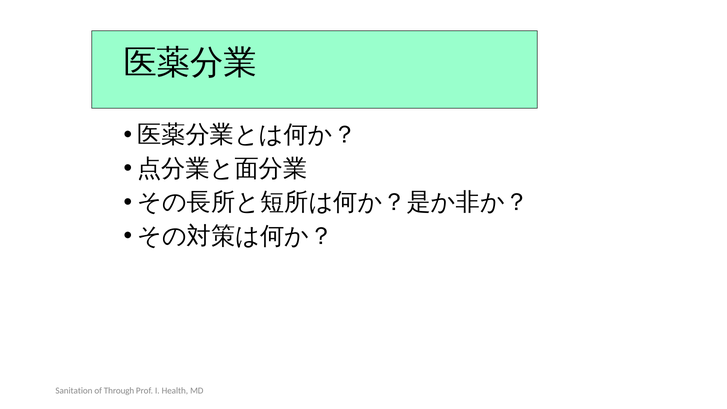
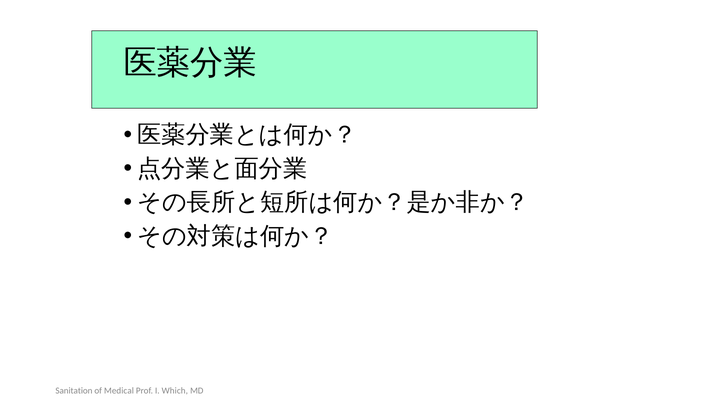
Through: Through -> Medical
Health: Health -> Which
